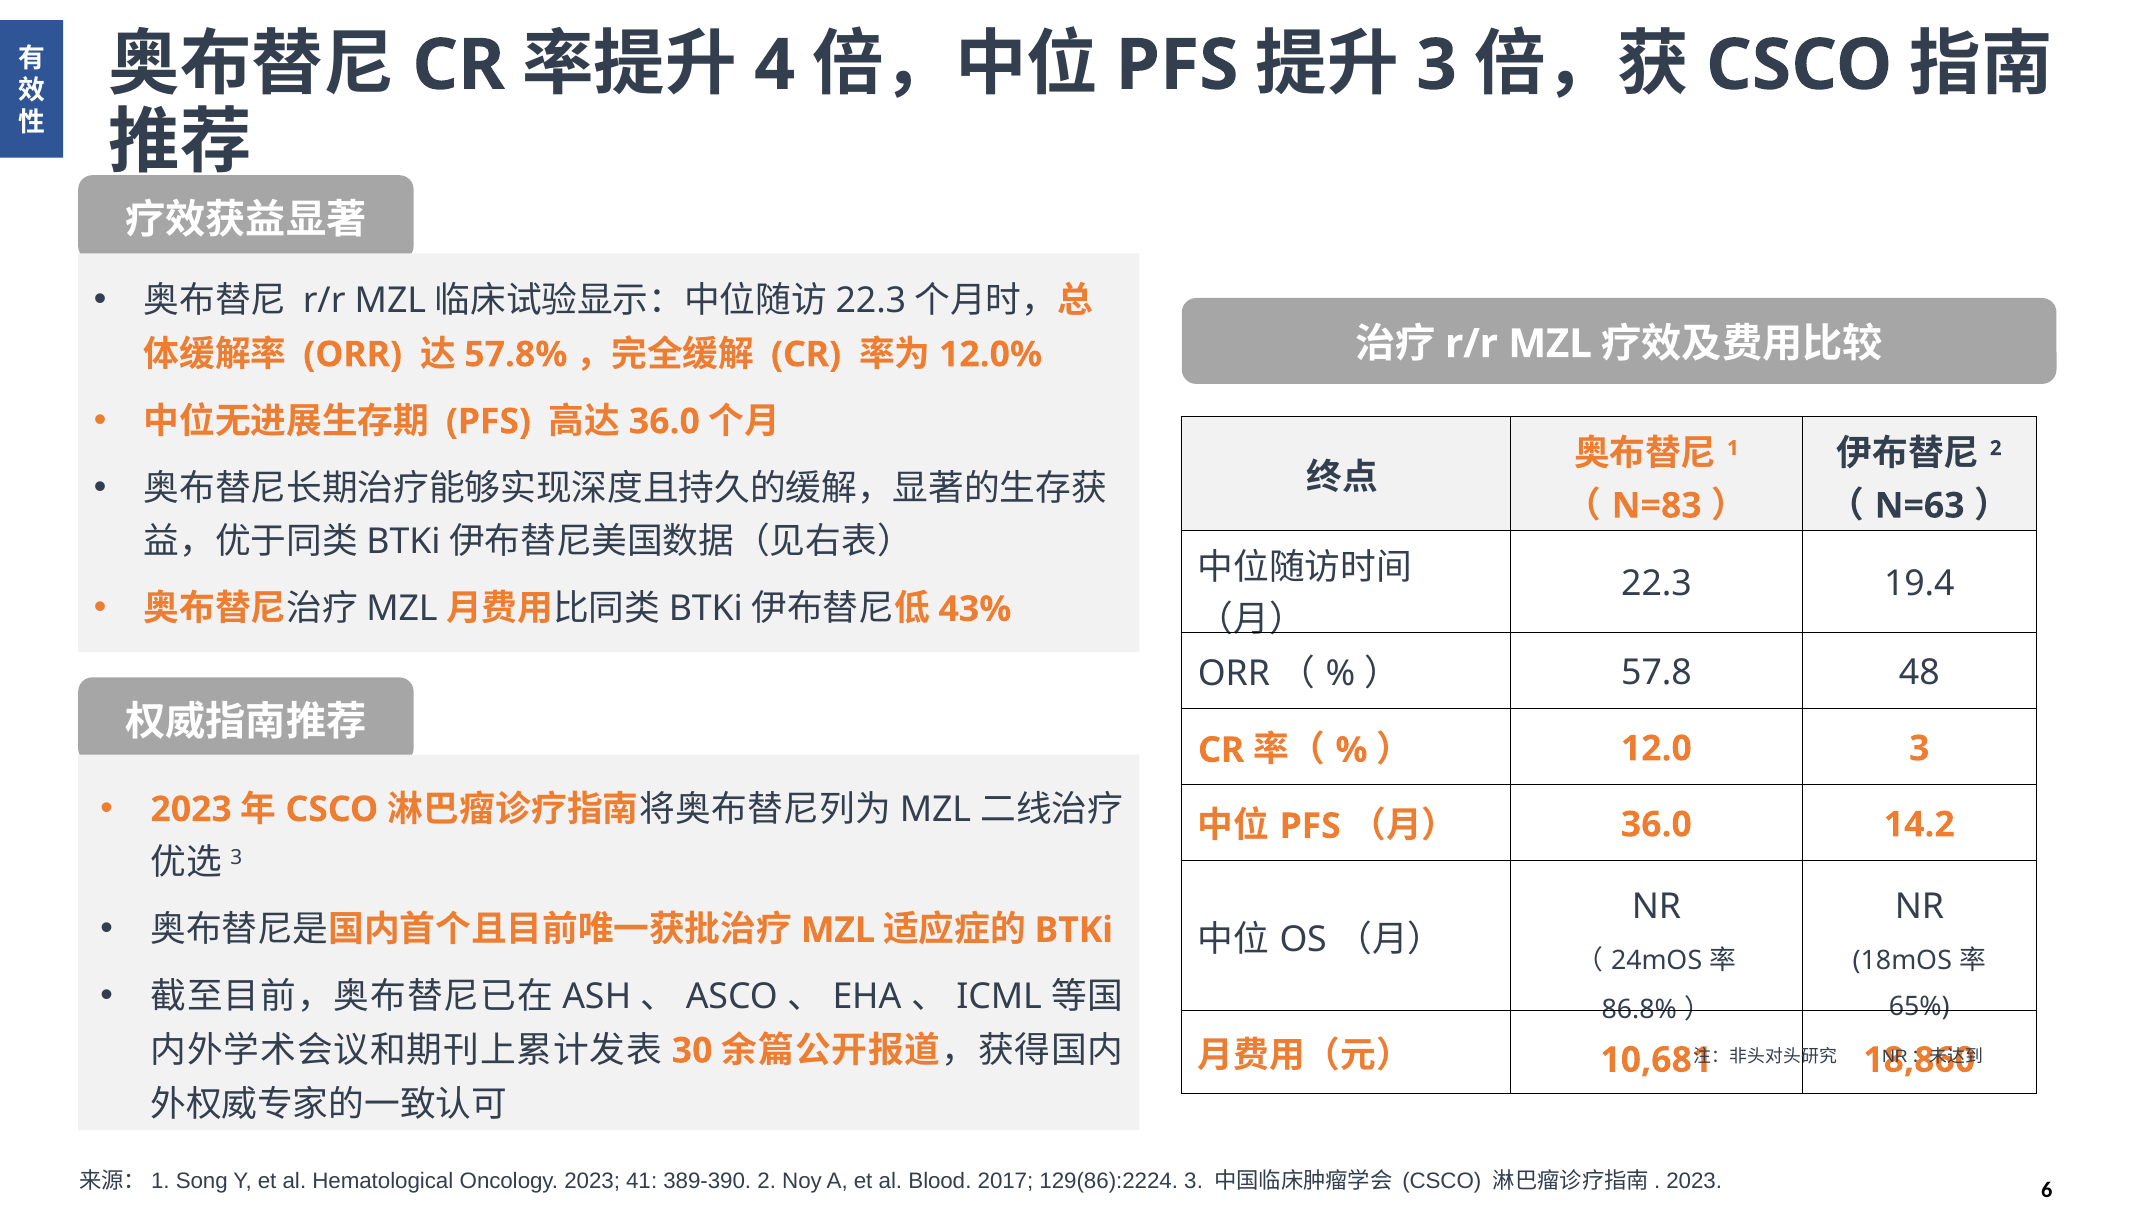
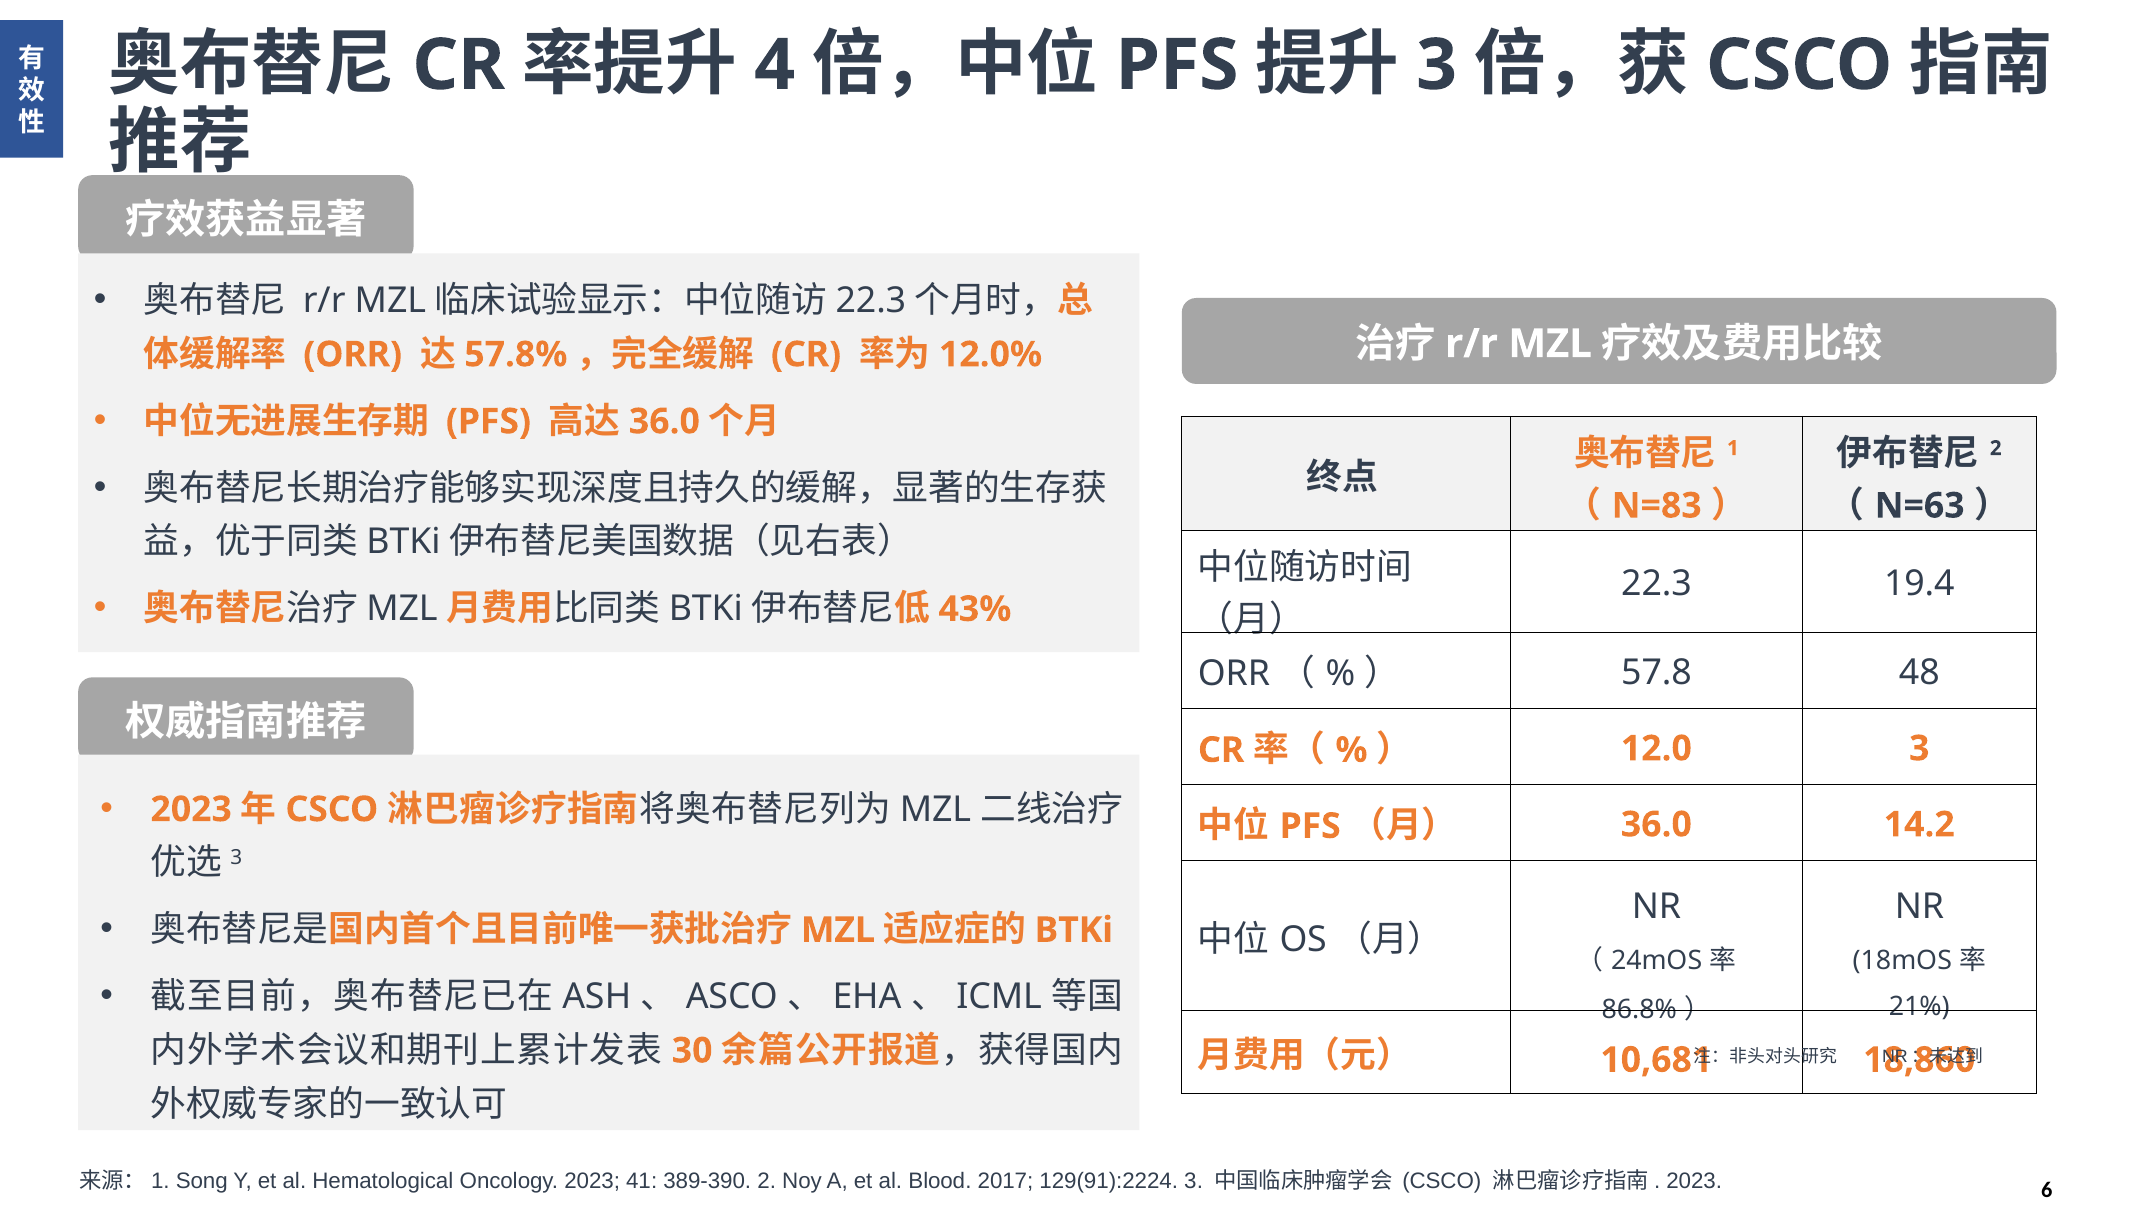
65%: 65% -> 21%
129(86):2224: 129(86):2224 -> 129(91):2224
